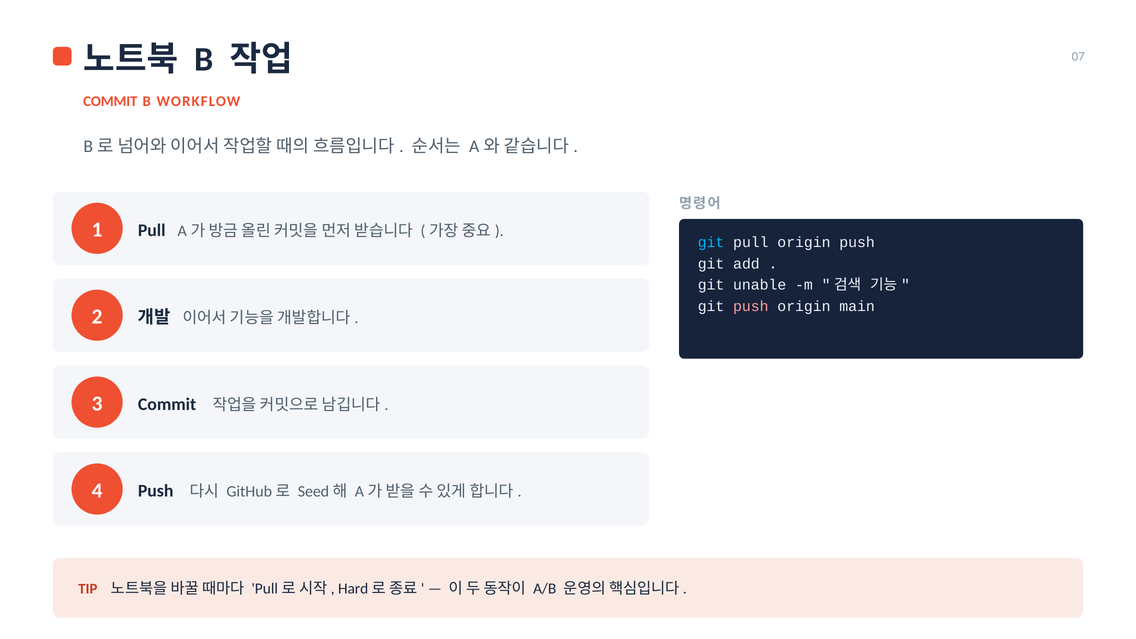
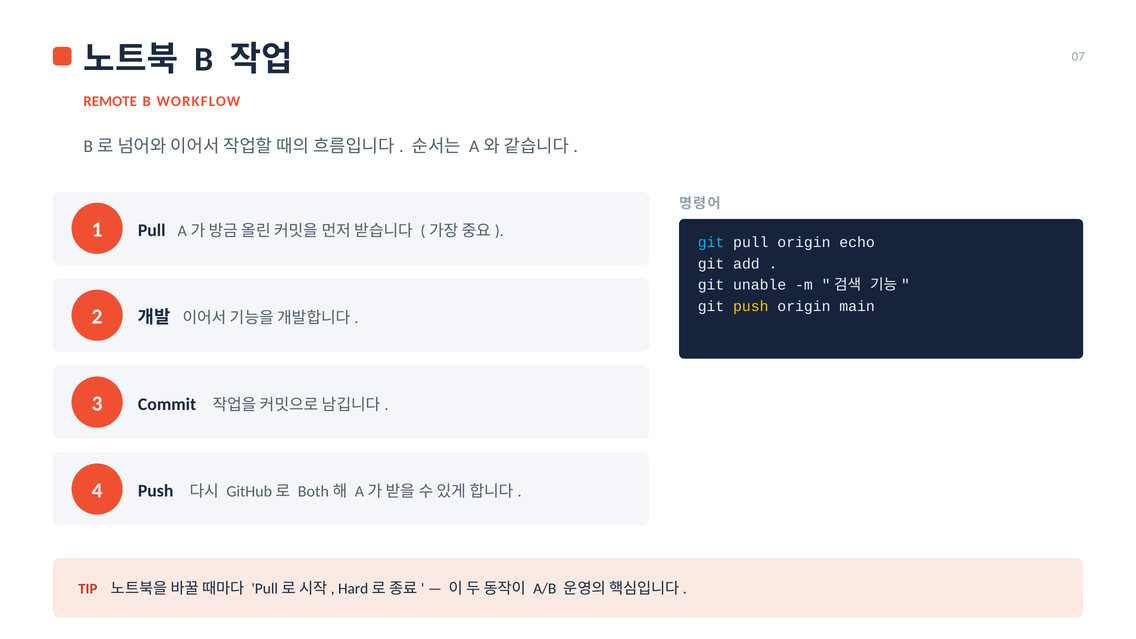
COMMIT at (110, 102): COMMIT -> REMOTE
origin push: push -> echo
push at (751, 306) colour: pink -> yellow
Seed: Seed -> Both
